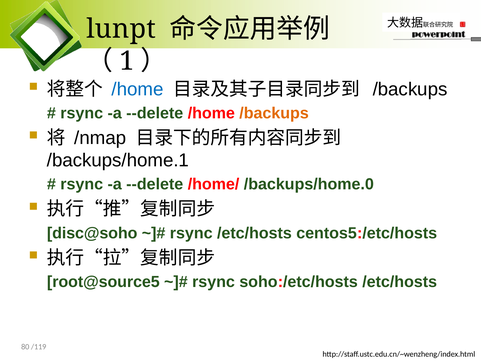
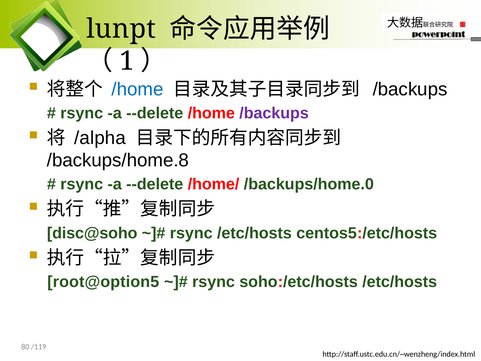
/backups at (274, 113) colour: orange -> purple
/nmap: /nmap -> /alpha
/backups/home.1: /backups/home.1 -> /backups/home.8
root@source5: root@source5 -> root@option5
